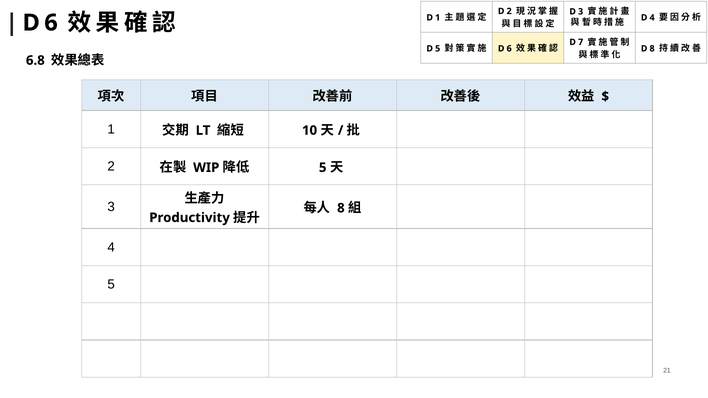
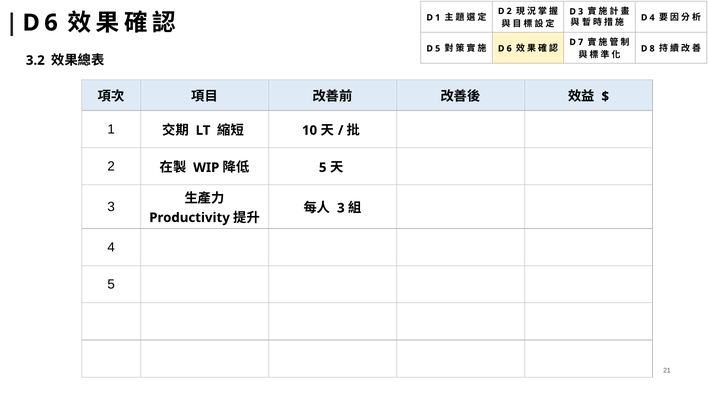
6.8: 6.8 -> 3.2
8 at (341, 208): 8 -> 3
